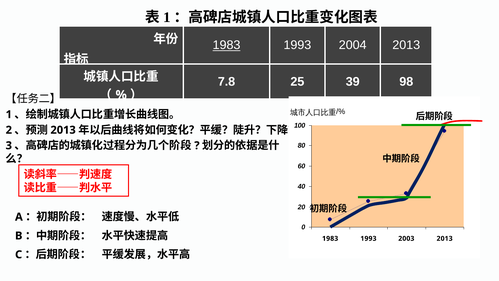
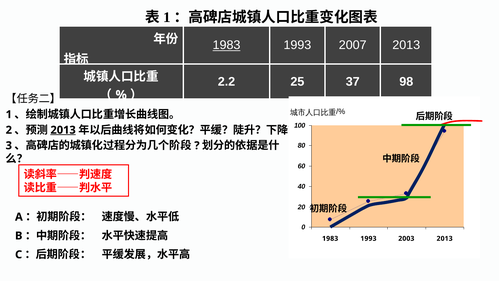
2004: 2004 -> 2007
7.8: 7.8 -> 2.2
39: 39 -> 37
2013 at (63, 130) underline: none -> present
